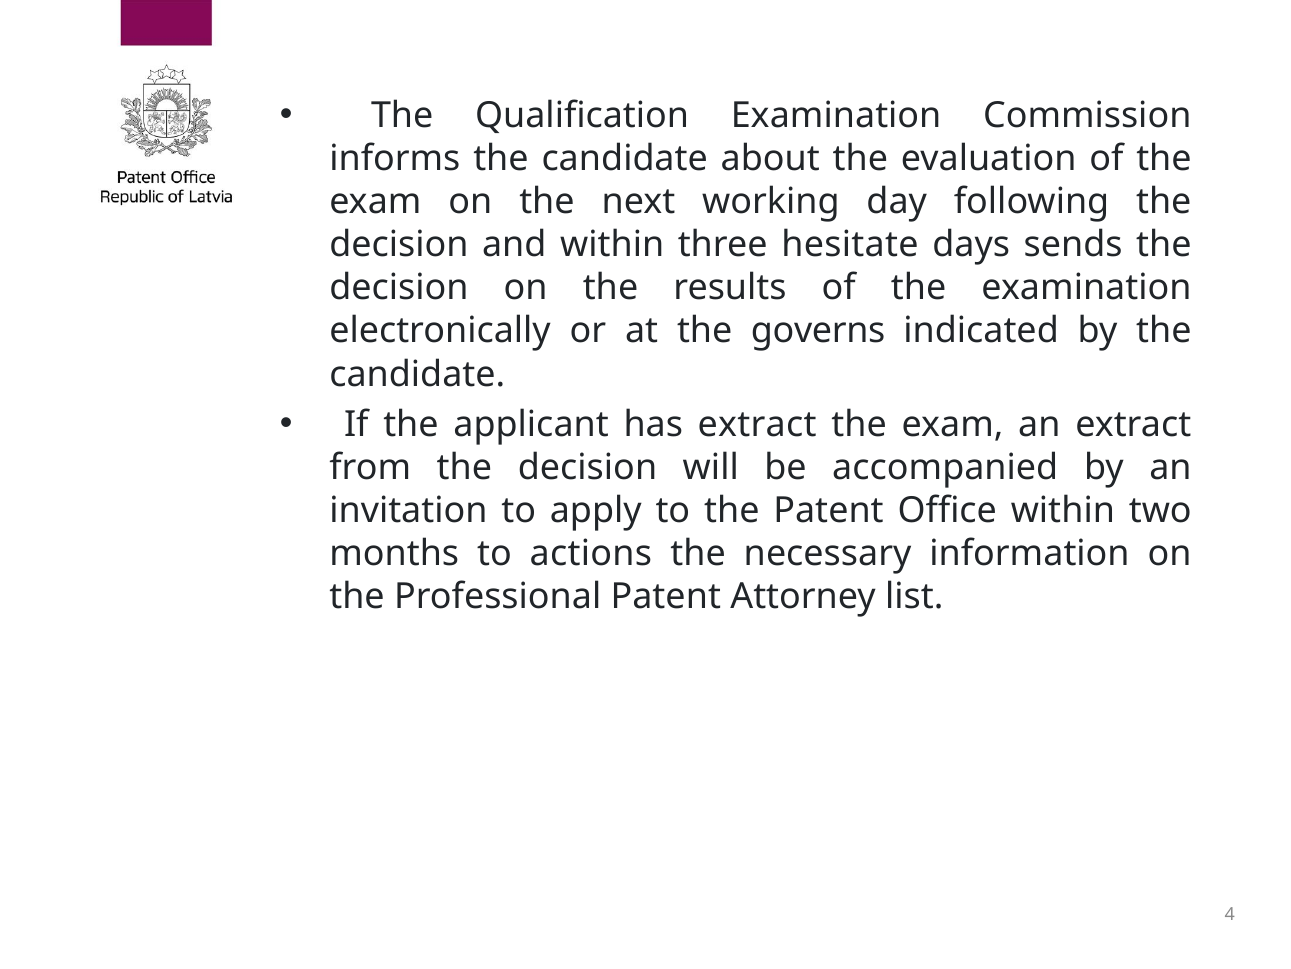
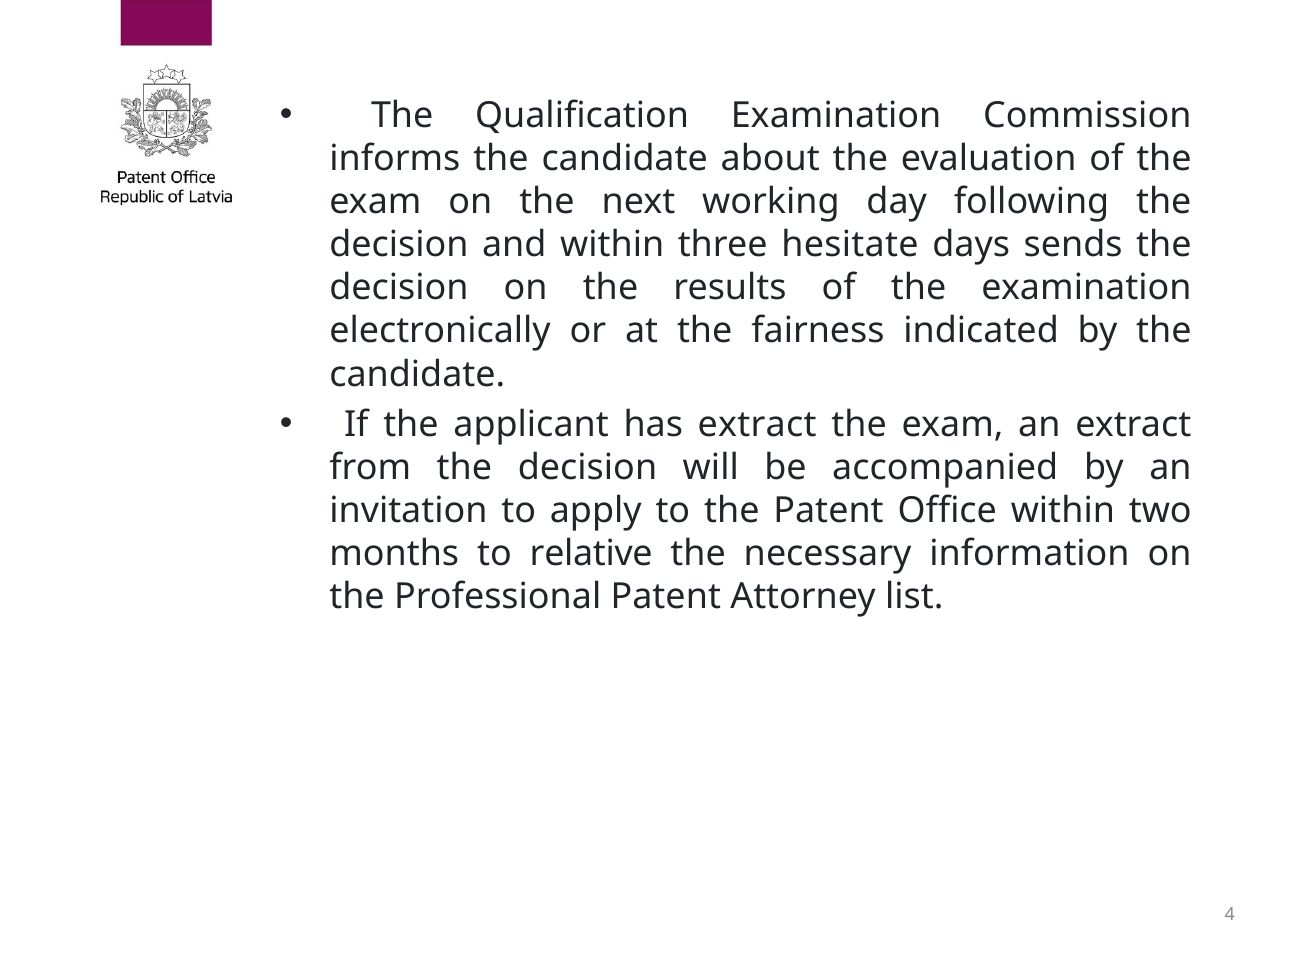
governs: governs -> fairness
actions: actions -> relative
